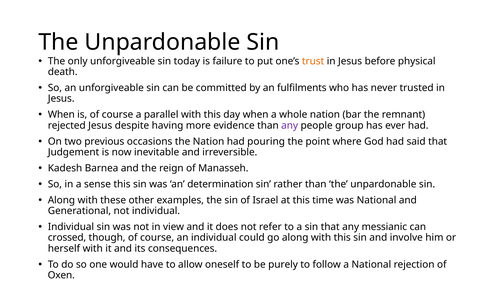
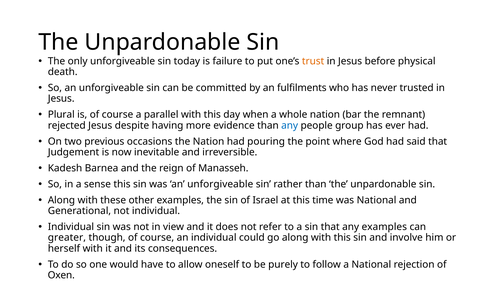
When at (61, 115): When -> Plural
any at (290, 126) colour: purple -> blue
was an determination: determination -> unforgiveable
any messianic: messianic -> examples
crossed: crossed -> greater
